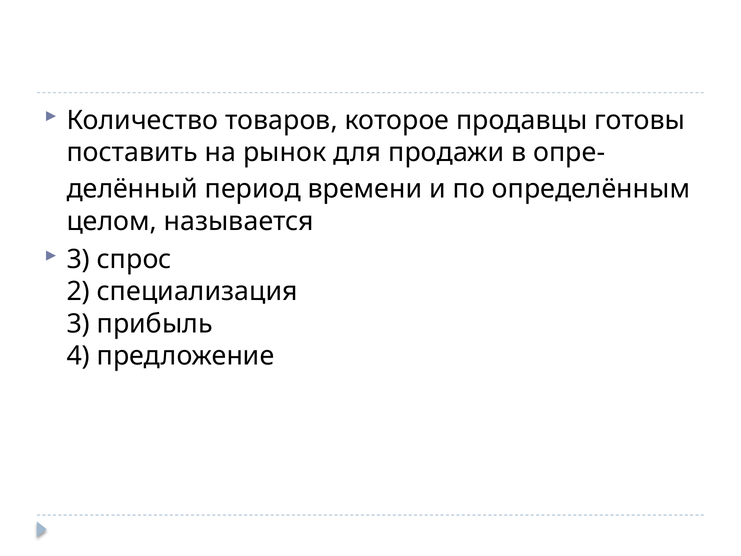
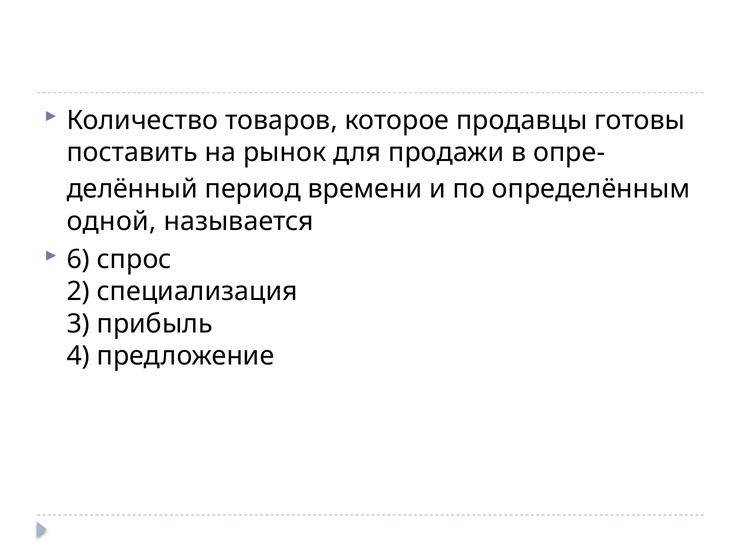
целом: целом -> одной
3 at (78, 259): 3 -> 6
